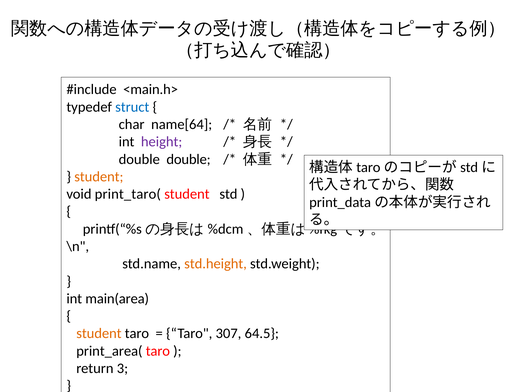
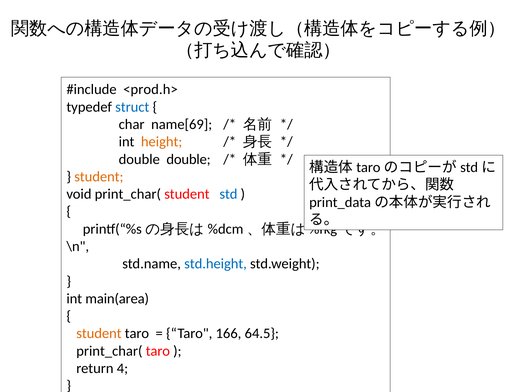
<main.h>: <main.h> -> <prod.h>
name[64: name[64 -> name[69
height colour: purple -> orange
void print_taro(: print_taro( -> print_char(
std colour: black -> blue
std.height colour: orange -> blue
307: 307 -> 166
print_area( at (109, 351): print_area( -> print_char(
3: 3 -> 4
